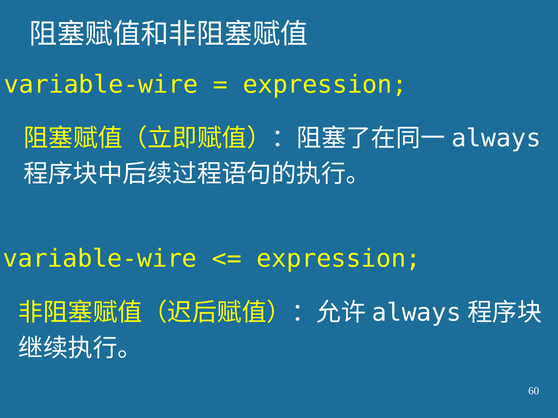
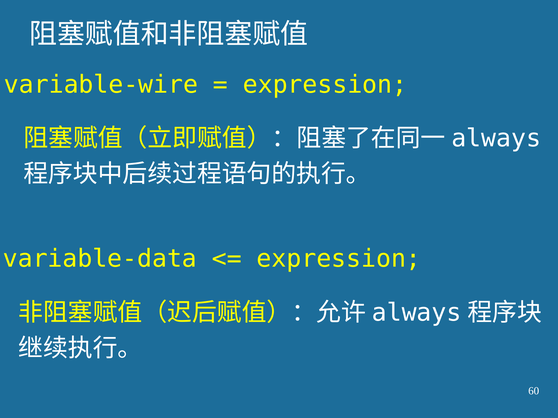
variable-wire at (100, 259): variable-wire -> variable-data
